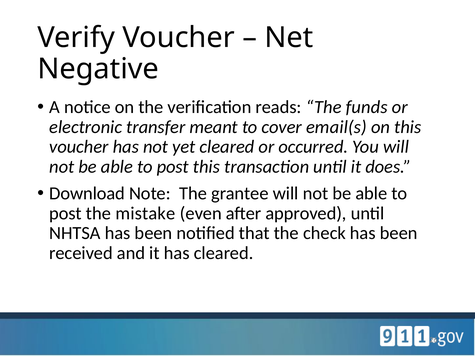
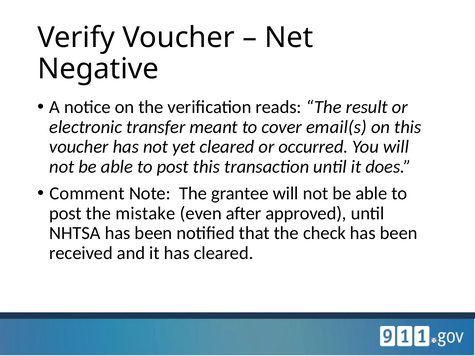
funds: funds -> result
Download: Download -> Comment
